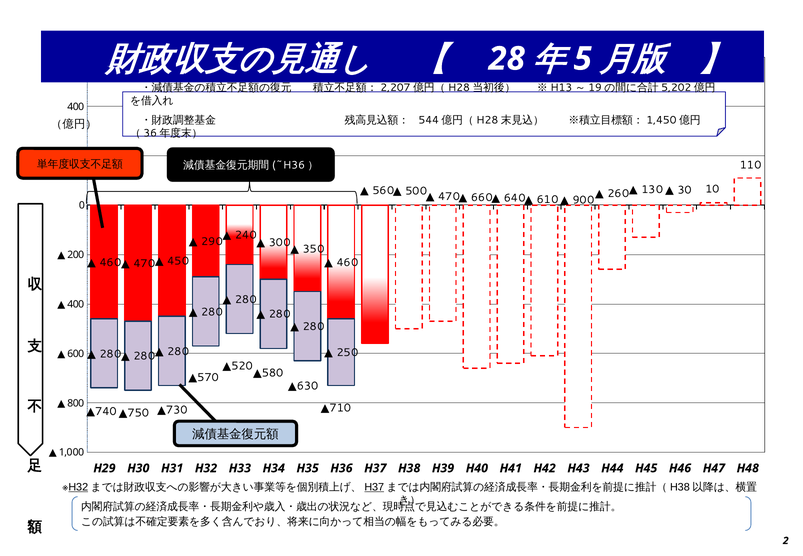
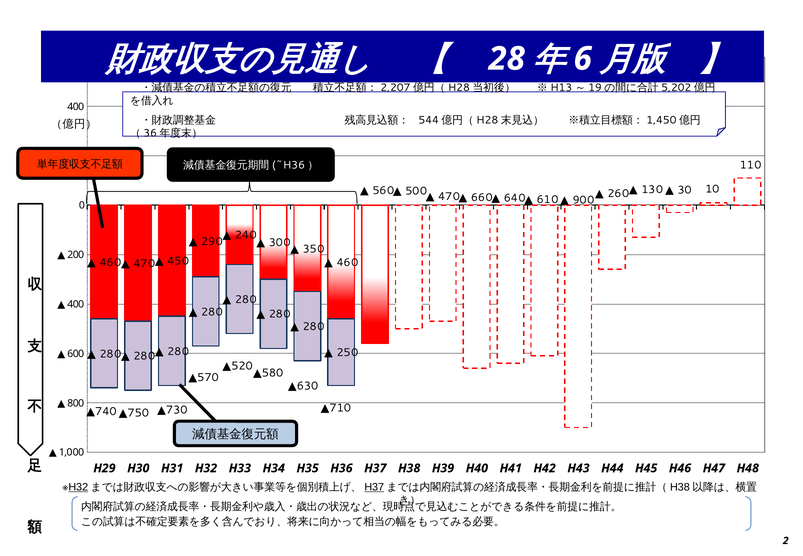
5: 5 -> 6
